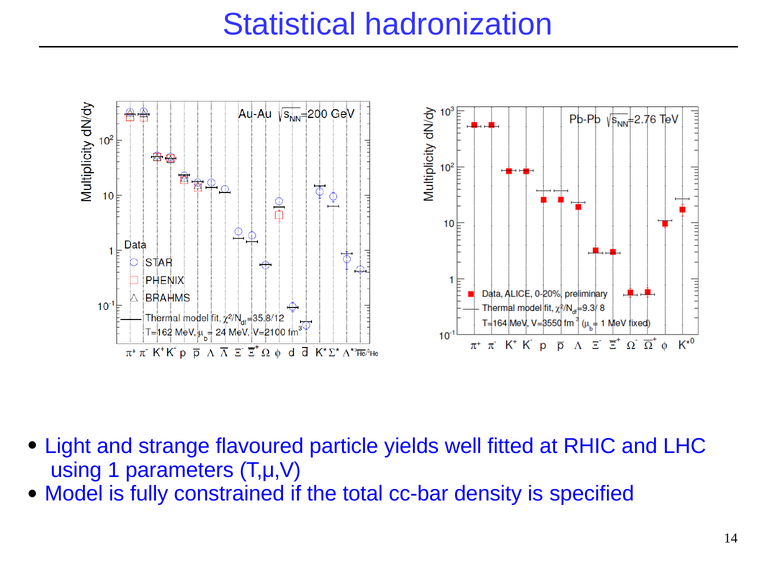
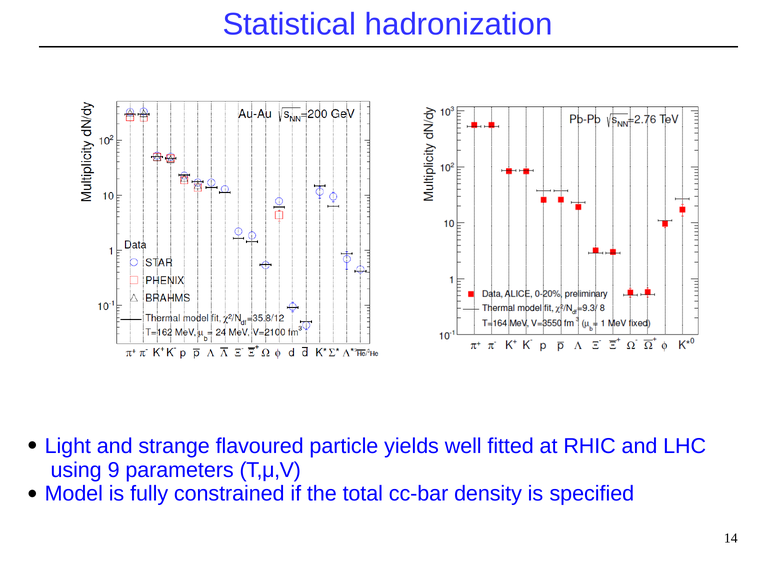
1: 1 -> 9
